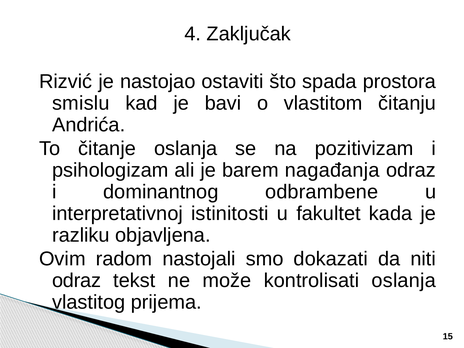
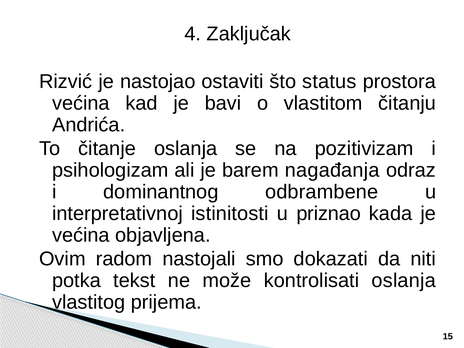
spada: spada -> status
smislu at (81, 103): smislu -> većina
fakultet: fakultet -> priznao
razliku at (81, 235): razliku -> većina
odraz at (77, 281): odraz -> potka
